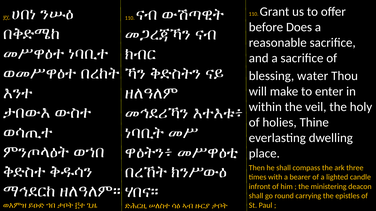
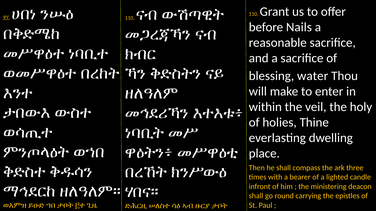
Does: Does -> Nails
